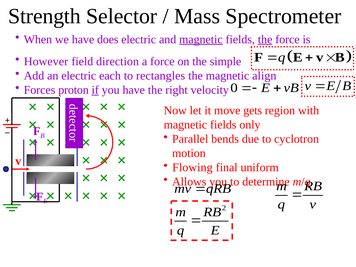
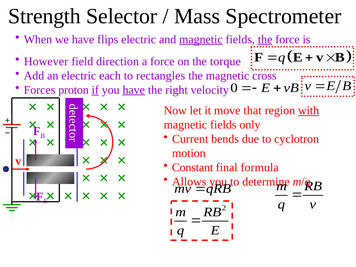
does: does -> flips
simple: simple -> torque
align: align -> cross
have at (134, 90) underline: none -> present
gets: gets -> that
with underline: none -> present
Parallel: Parallel -> Current
Flowing: Flowing -> Constant
uniform: uniform -> formula
